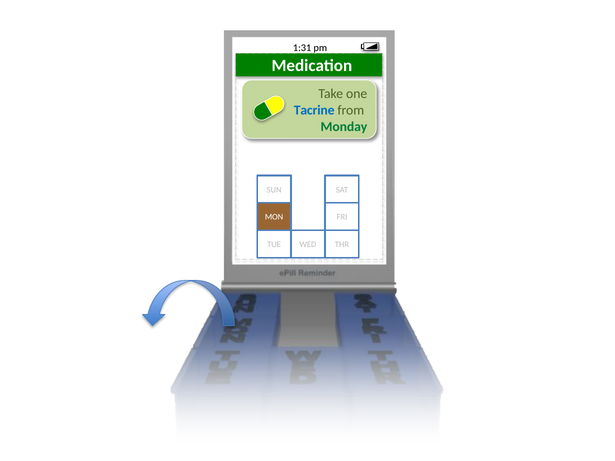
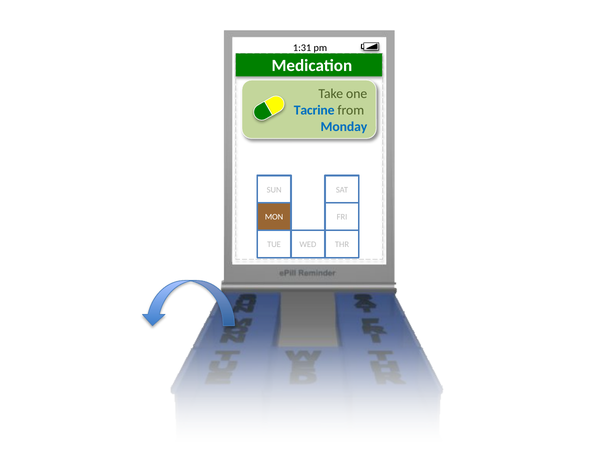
Monday colour: green -> blue
